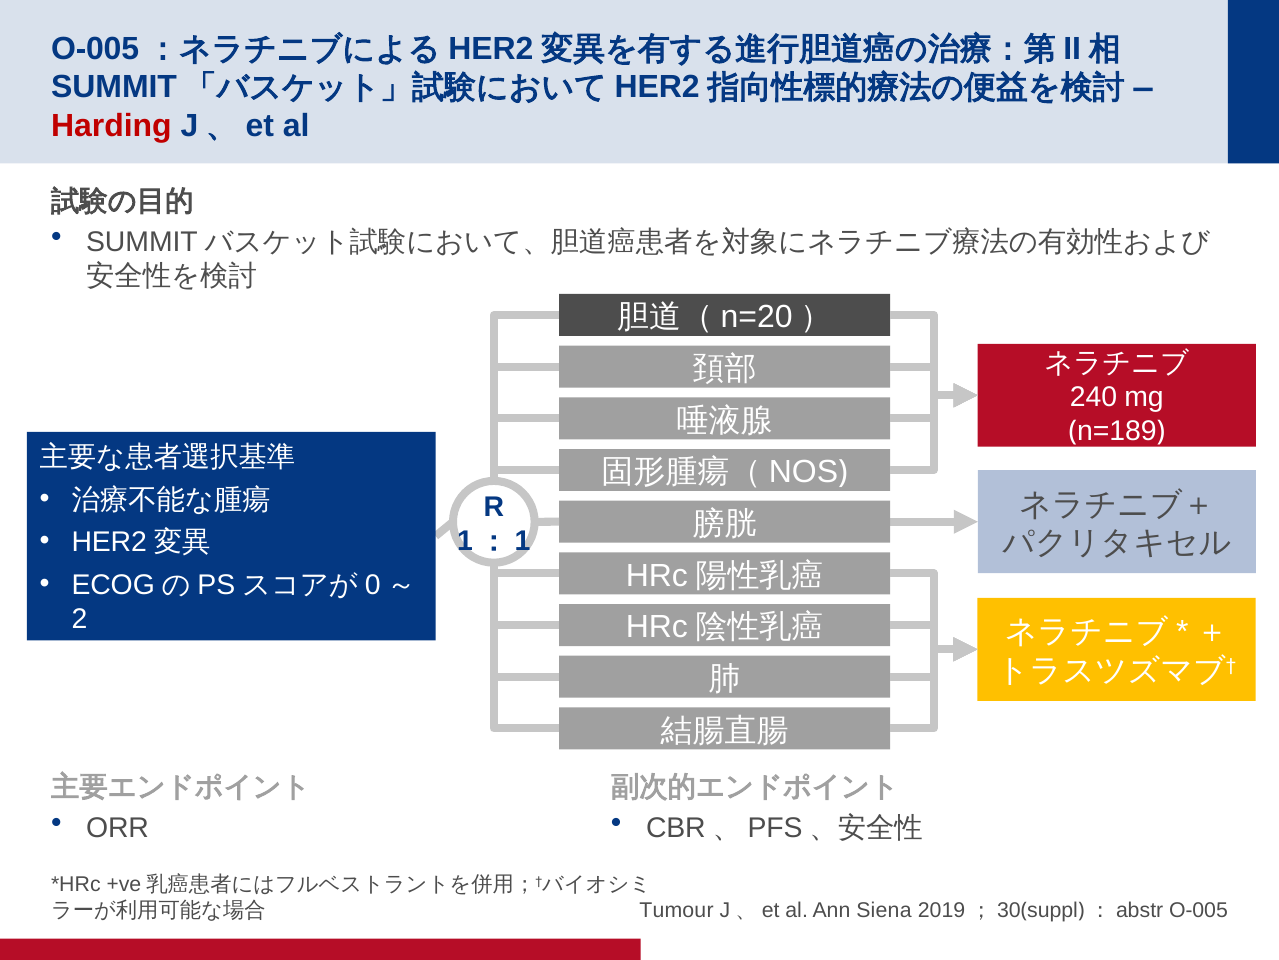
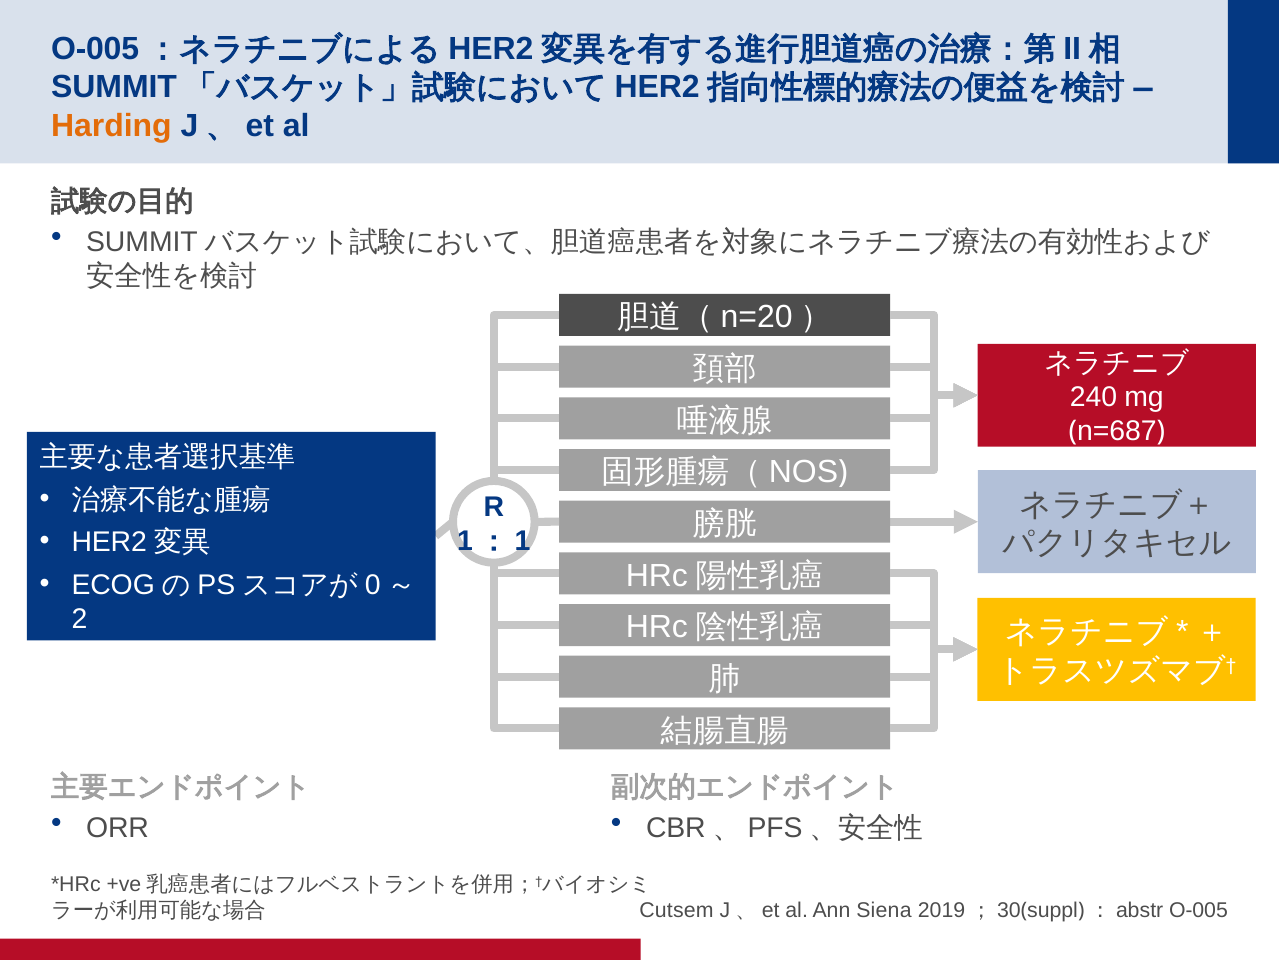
Harding colour: red -> orange
n=189: n=189 -> n=687
Tumour: Tumour -> Cutsem
